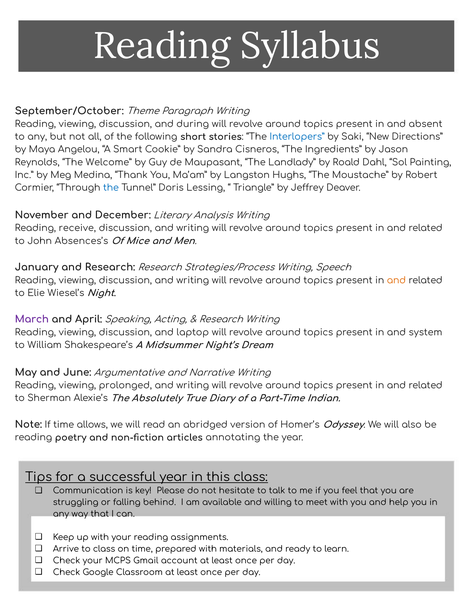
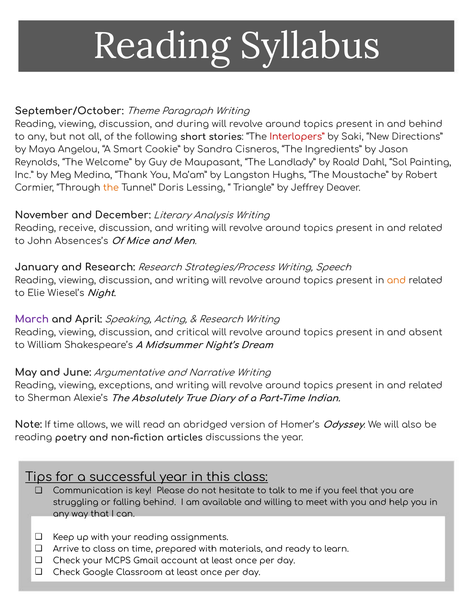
and absent: absent -> behind
Interlopers colour: blue -> red
the at (111, 188) colour: blue -> orange
laptop: laptop -> critical
system: system -> absent
prolonged: prolonged -> exceptions
annotating: annotating -> discussions
